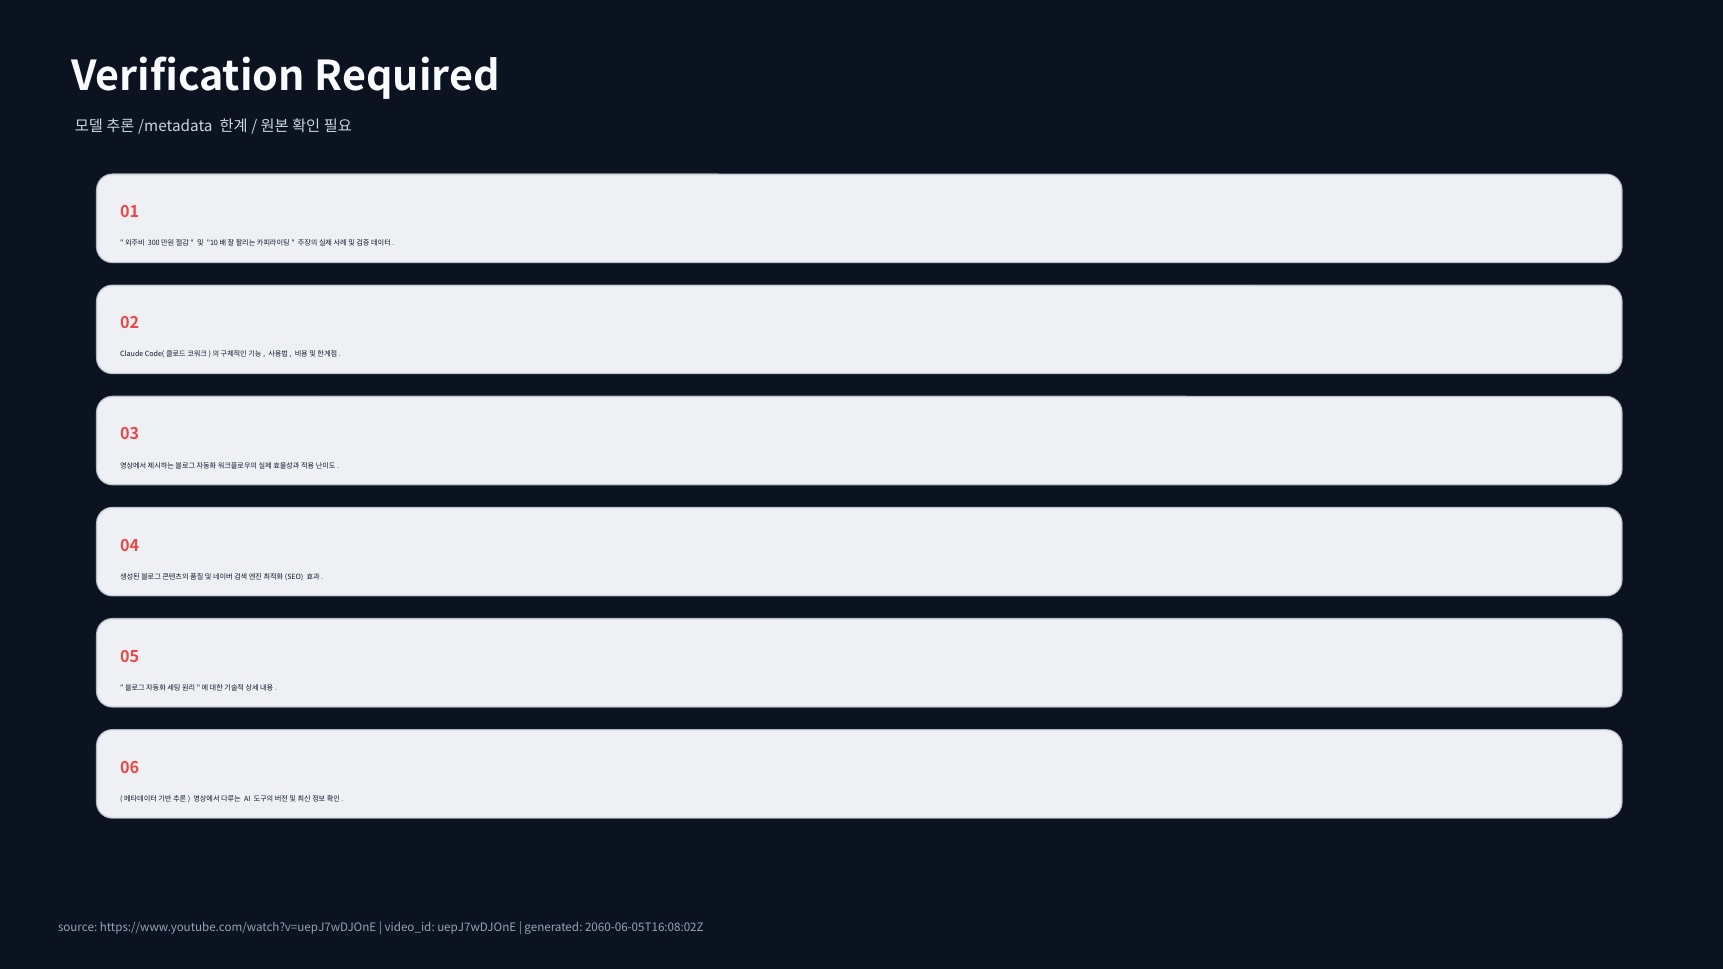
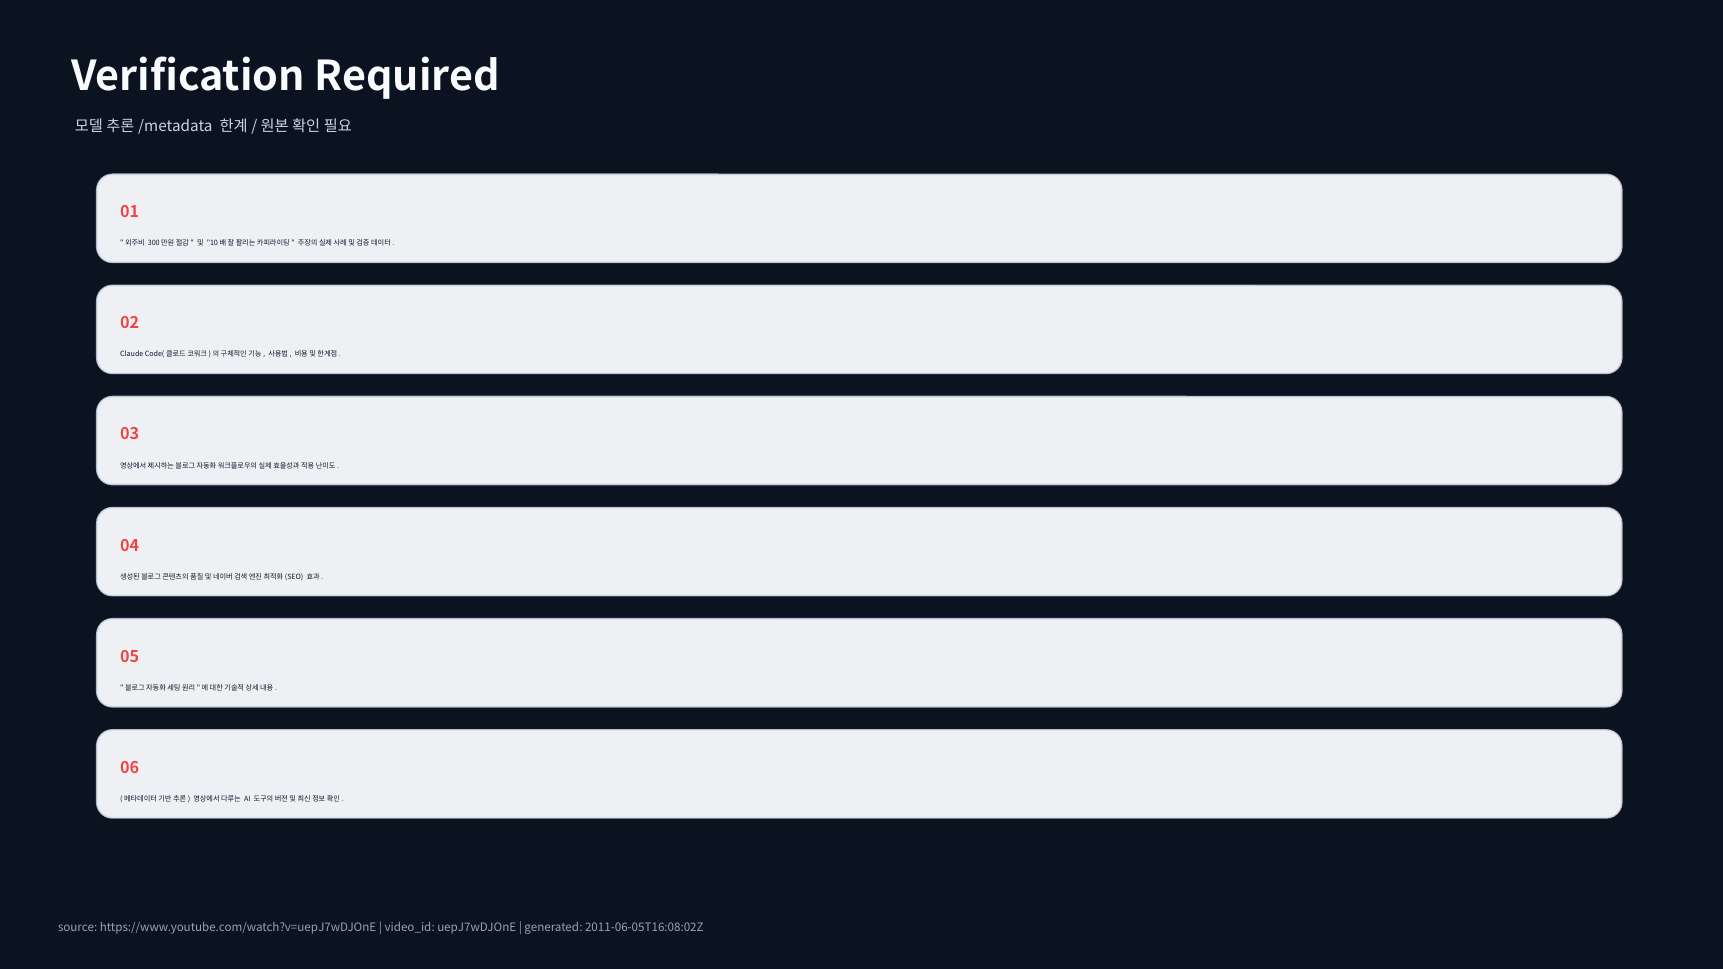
2060-06-05T16:08:02Z: 2060-06-05T16:08:02Z -> 2011-06-05T16:08:02Z
